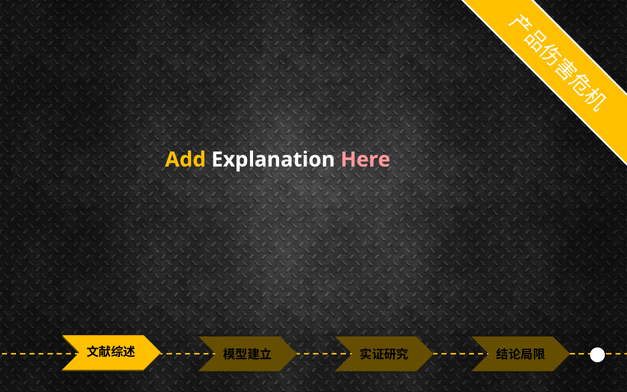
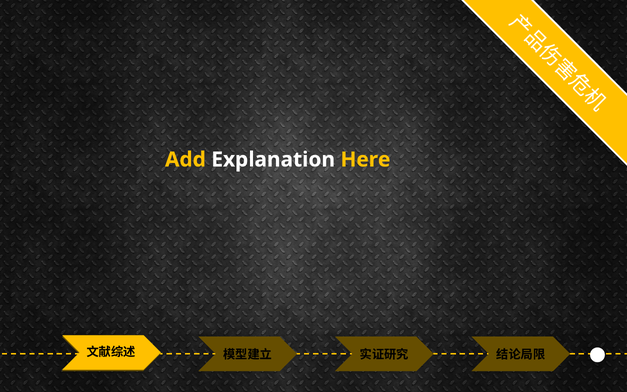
Here colour: pink -> yellow
